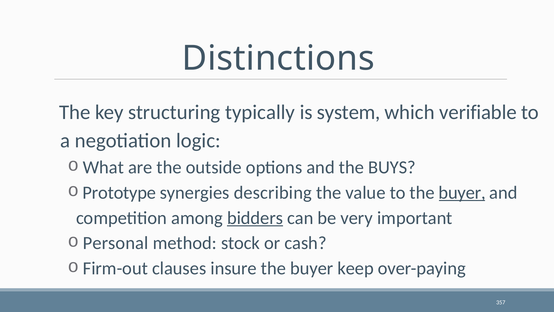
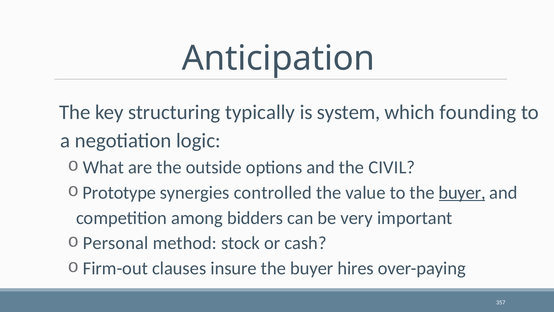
Distinctions: Distinctions -> Anticipation
verifiable: verifiable -> founding
BUYS: BUYS -> CIVIL
describing: describing -> controlled
bidders underline: present -> none
keep: keep -> hires
